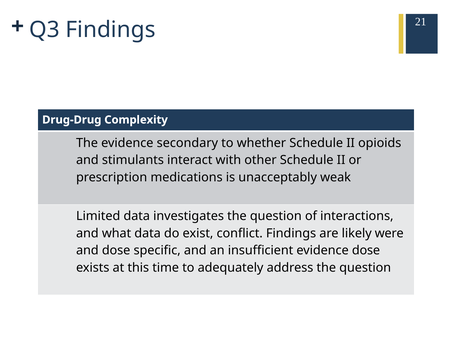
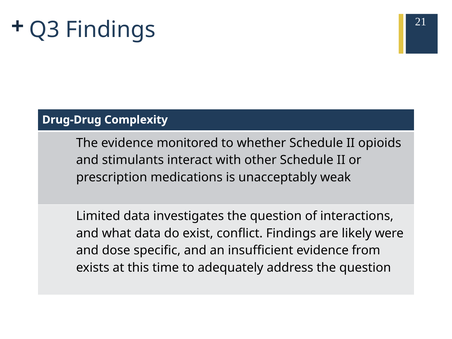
secondary: secondary -> monitored
evidence dose: dose -> from
